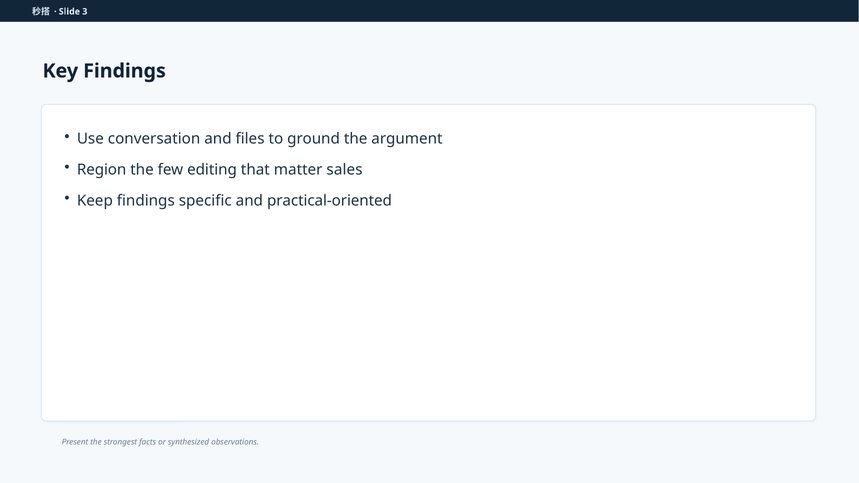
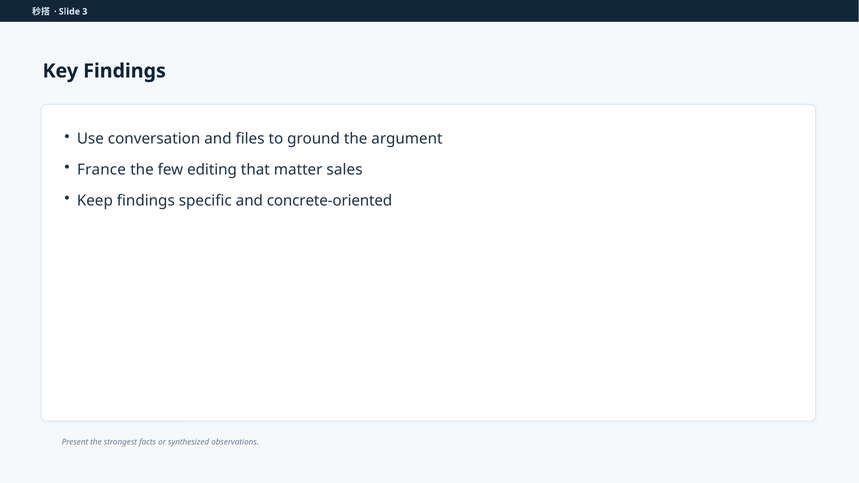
Region: Region -> France
practical-oriented: practical-oriented -> concrete-oriented
